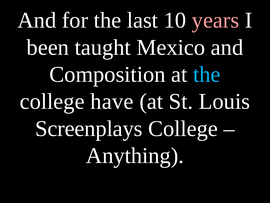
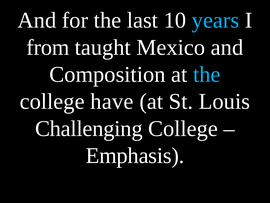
years colour: pink -> light blue
been: been -> from
Screenplays: Screenplays -> Challenging
Anything: Anything -> Emphasis
